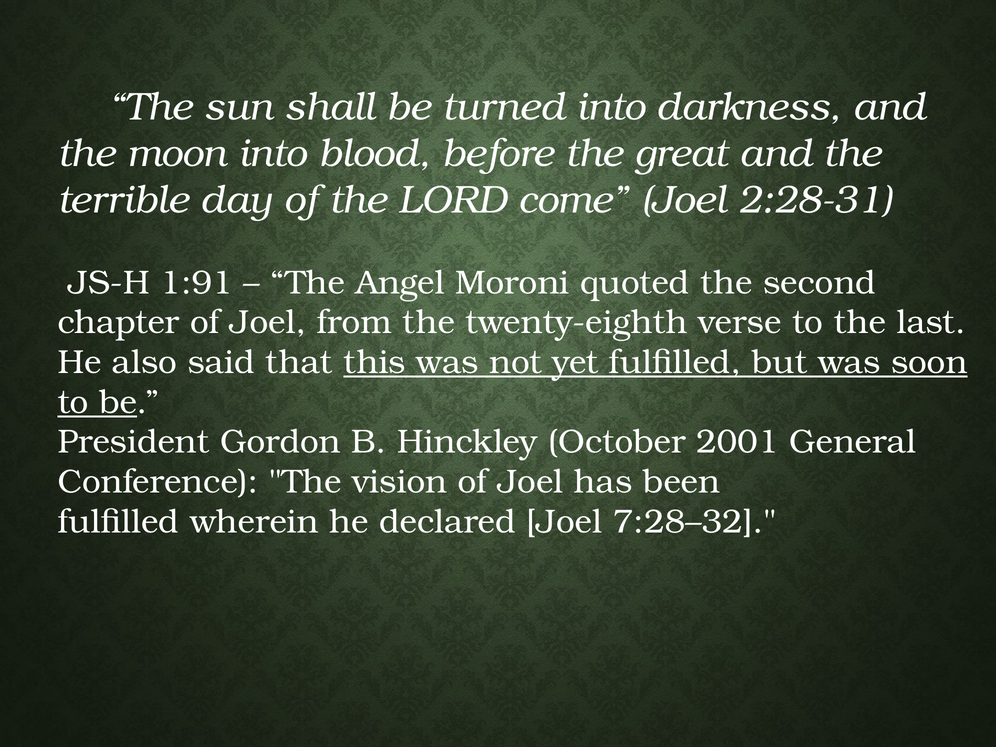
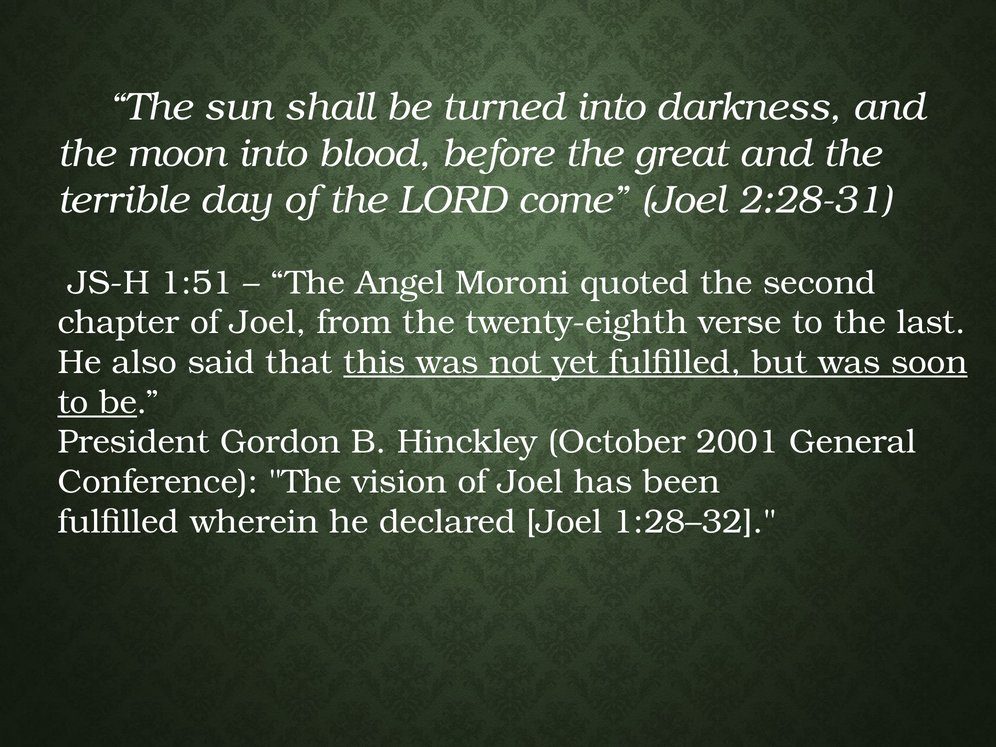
1:91: 1:91 -> 1:51
7:28–32: 7:28–32 -> 1:28–32
